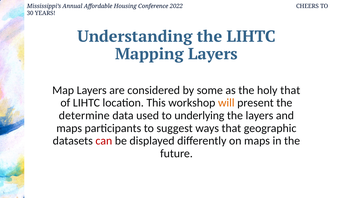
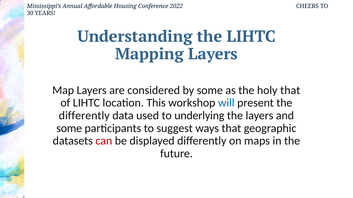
will colour: orange -> blue
determine at (84, 116): determine -> differently
maps at (69, 129): maps -> some
